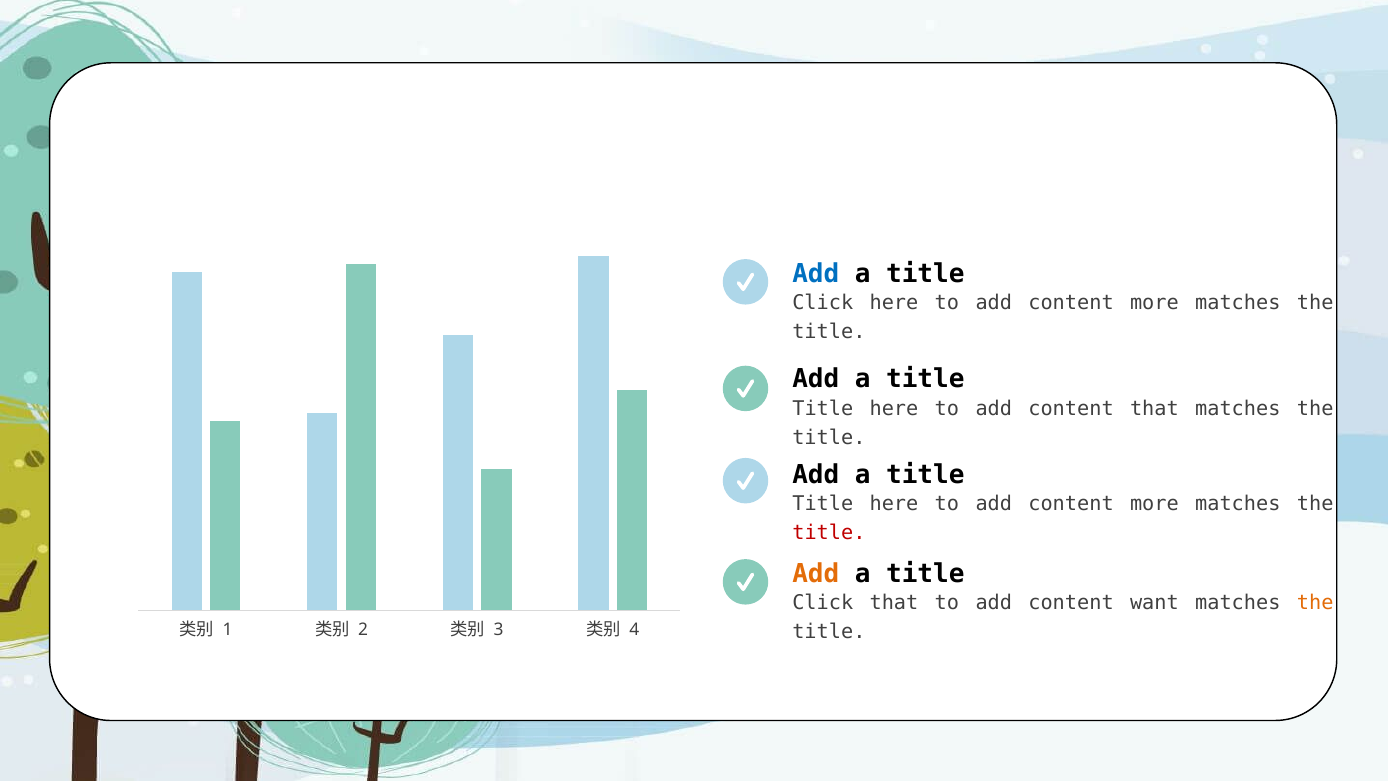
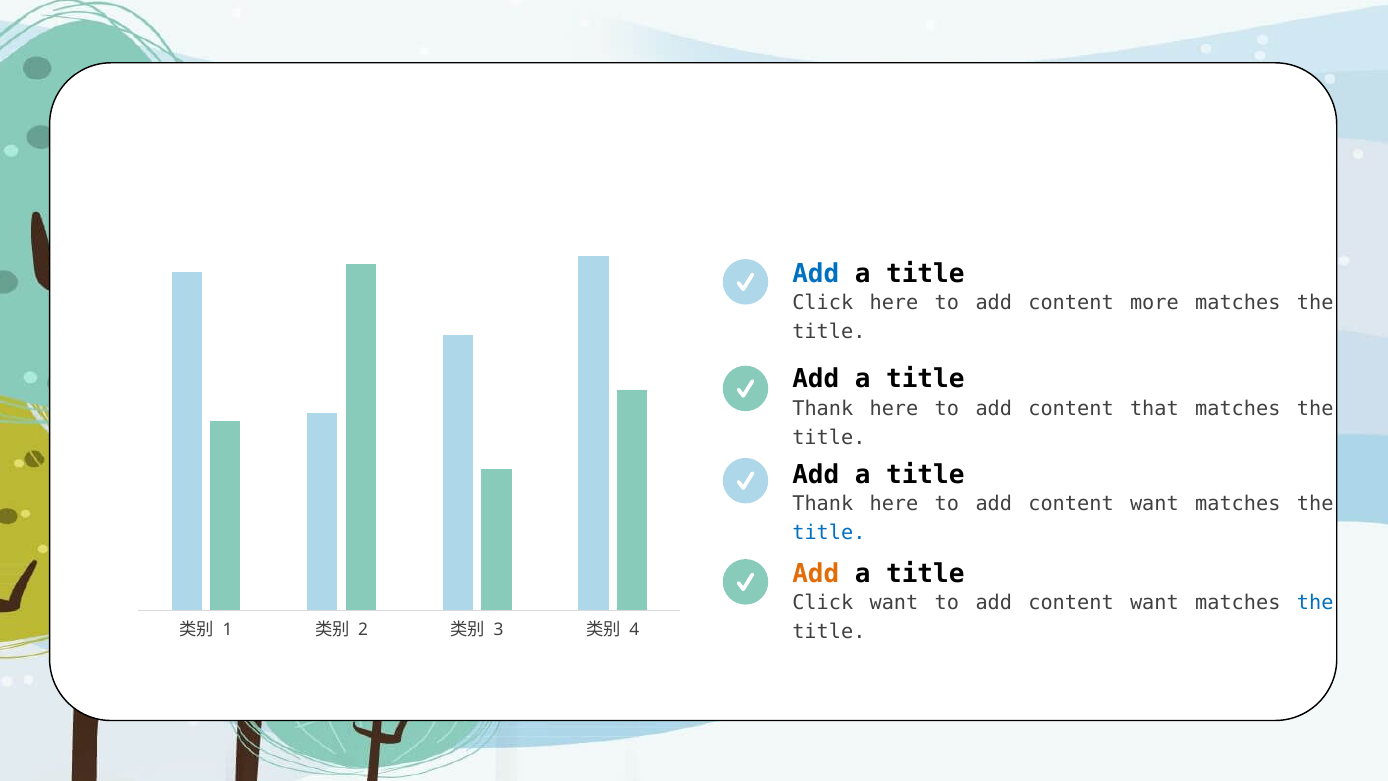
Title at (823, 408): Title -> Thank
Title at (823, 504): Title -> Thank
more at (1154, 504): more -> want
title at (829, 533) colour: red -> blue
Click that: that -> want
the at (1315, 603) colour: orange -> blue
